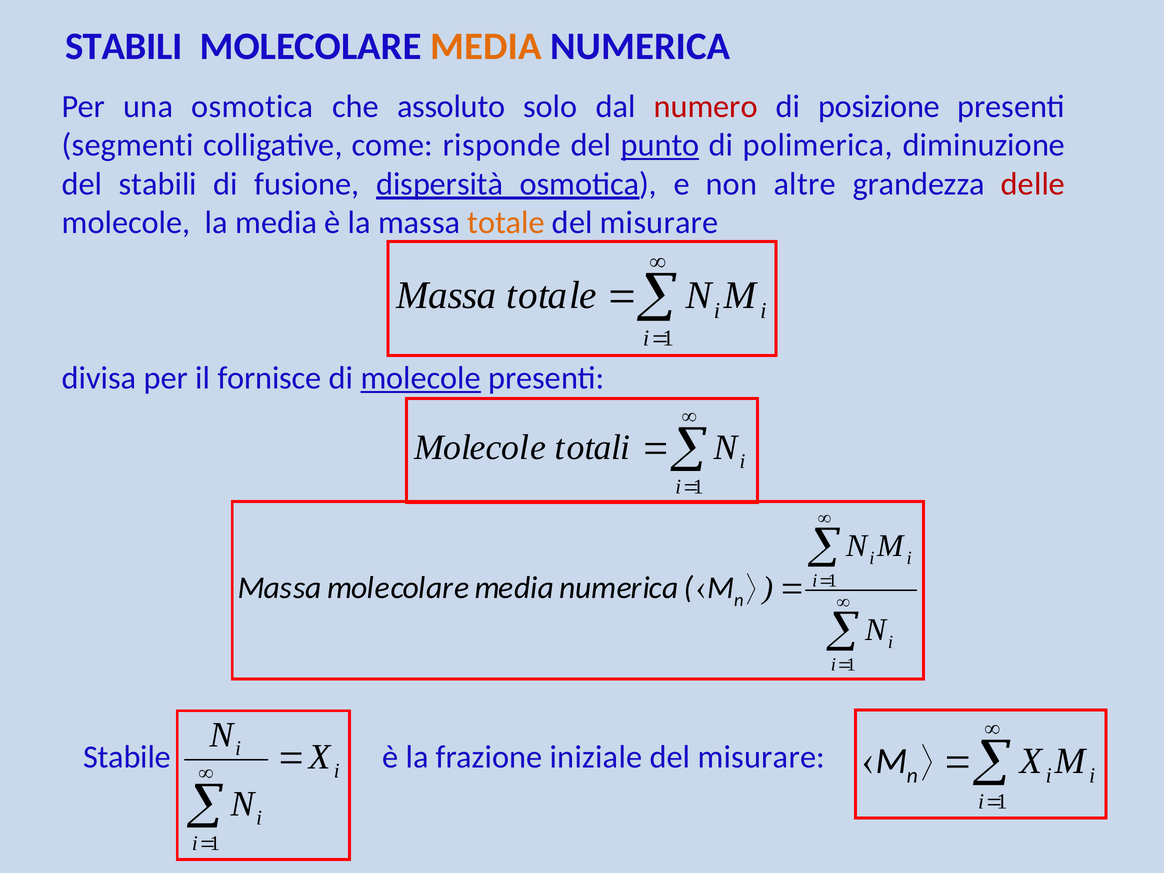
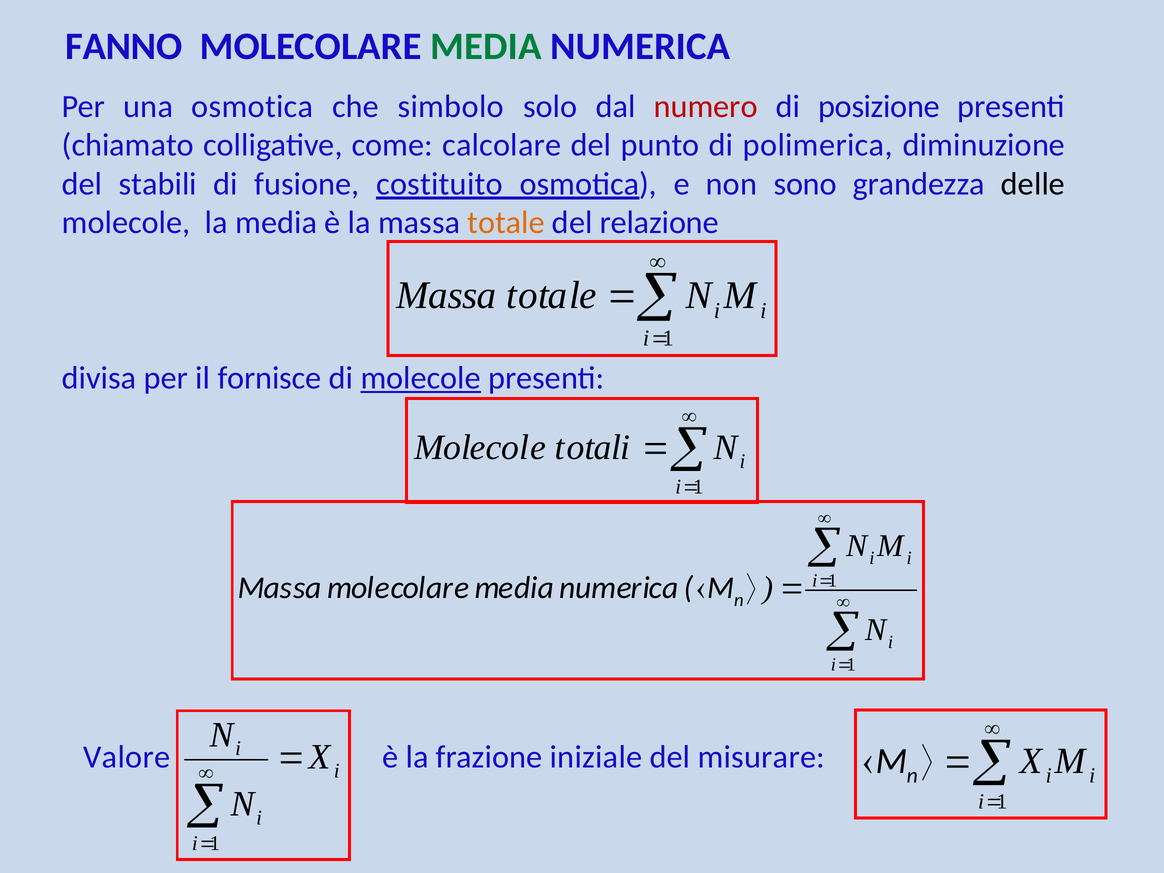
STABILI at (124, 47): STABILI -> FANNO
MEDIA at (486, 47) colour: orange -> green
assoluto: assoluto -> simbolo
segmenti: segmenti -> chiamato
risponde: risponde -> calcolare
punto underline: present -> none
dispersità: dispersità -> costituito
altre: altre -> sono
delle colour: red -> black
misurare at (659, 223): misurare -> relazione
Stabile: Stabile -> Valore
